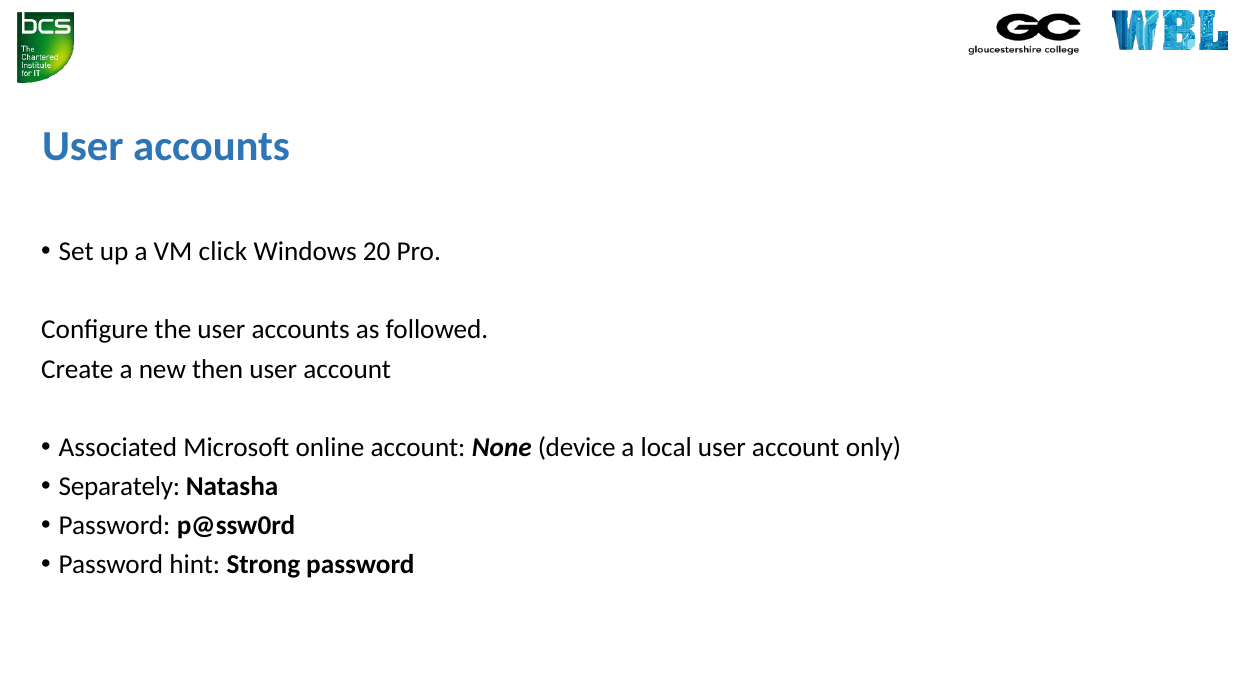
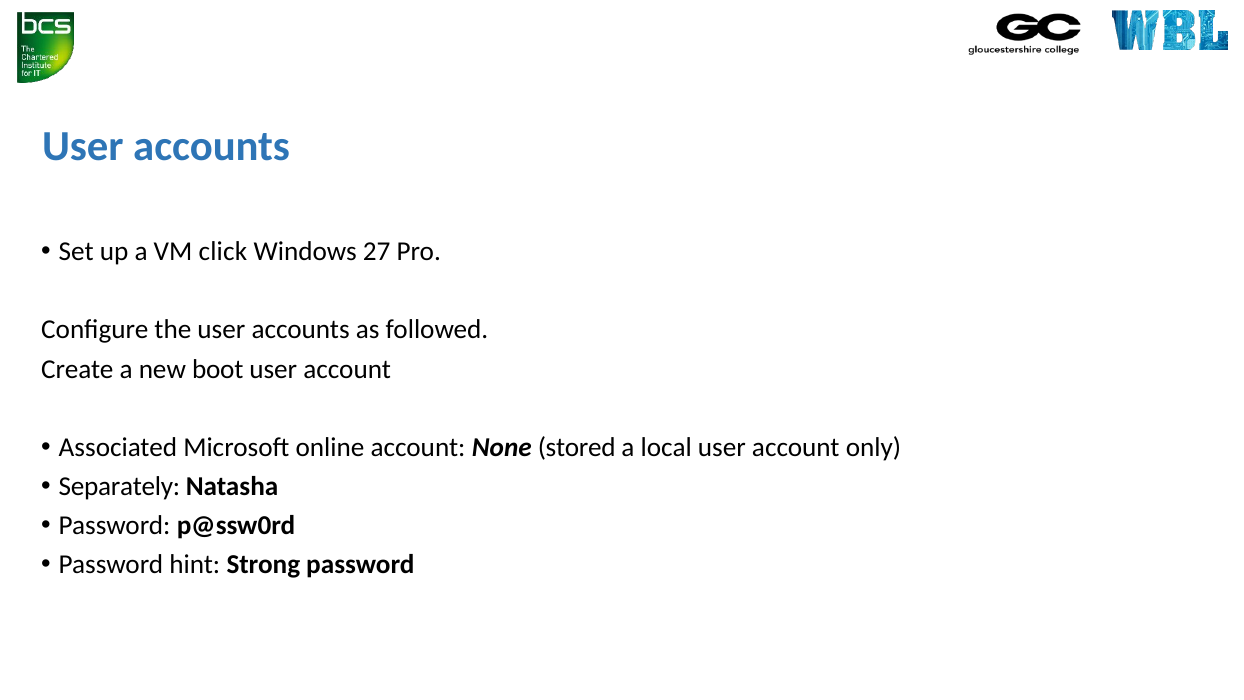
20: 20 -> 27
then: then -> boot
device: device -> stored
